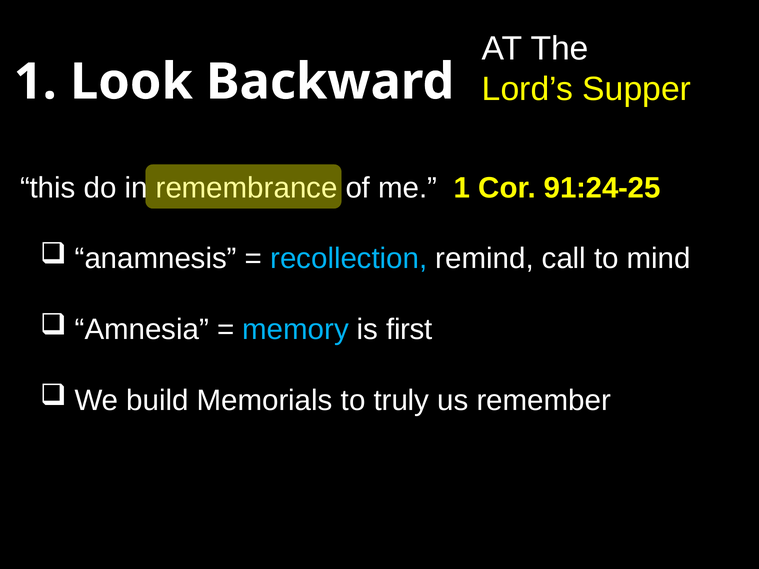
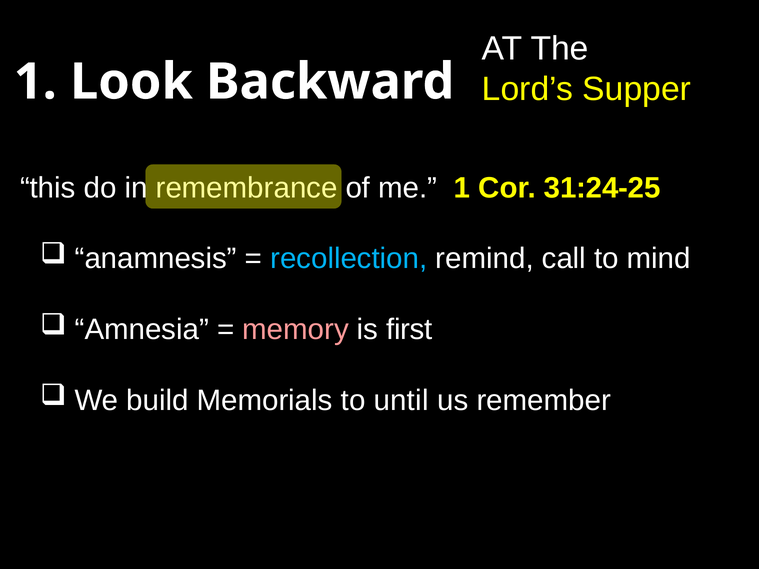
91:24-25: 91:24-25 -> 31:24-25
memory colour: light blue -> pink
truly: truly -> until
